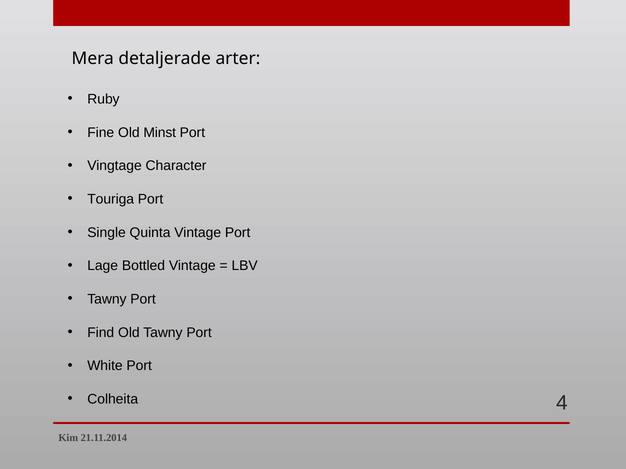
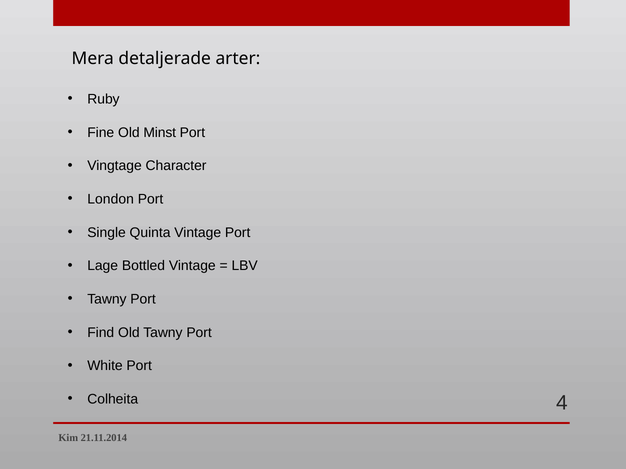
Touriga: Touriga -> London
